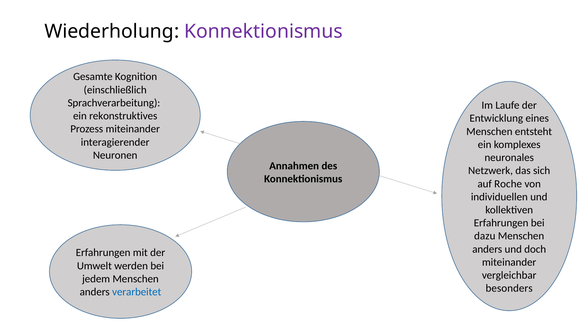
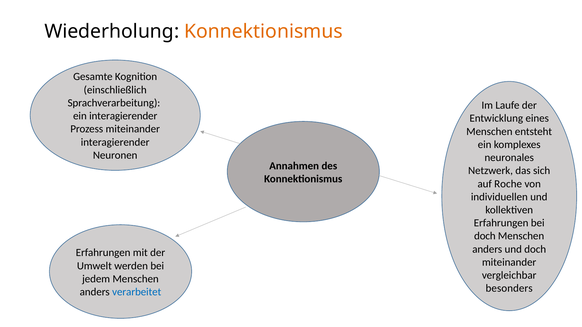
Konnektionismus at (263, 32) colour: purple -> orange
ein rekonstruktives: rekonstruktives -> interagierender
dazu at (485, 236): dazu -> doch
